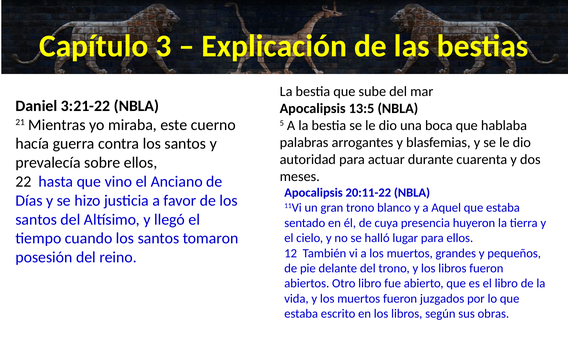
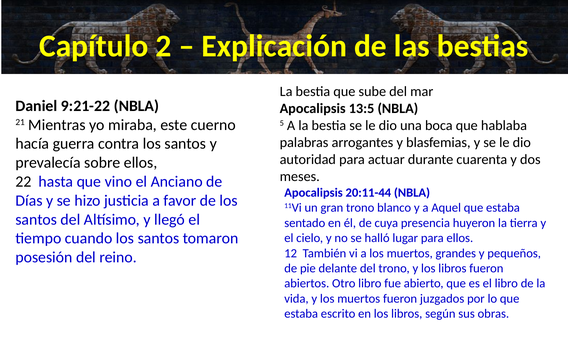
3: 3 -> 2
3:21-22: 3:21-22 -> 9:21-22
20:11-22: 20:11-22 -> 20:11-44
